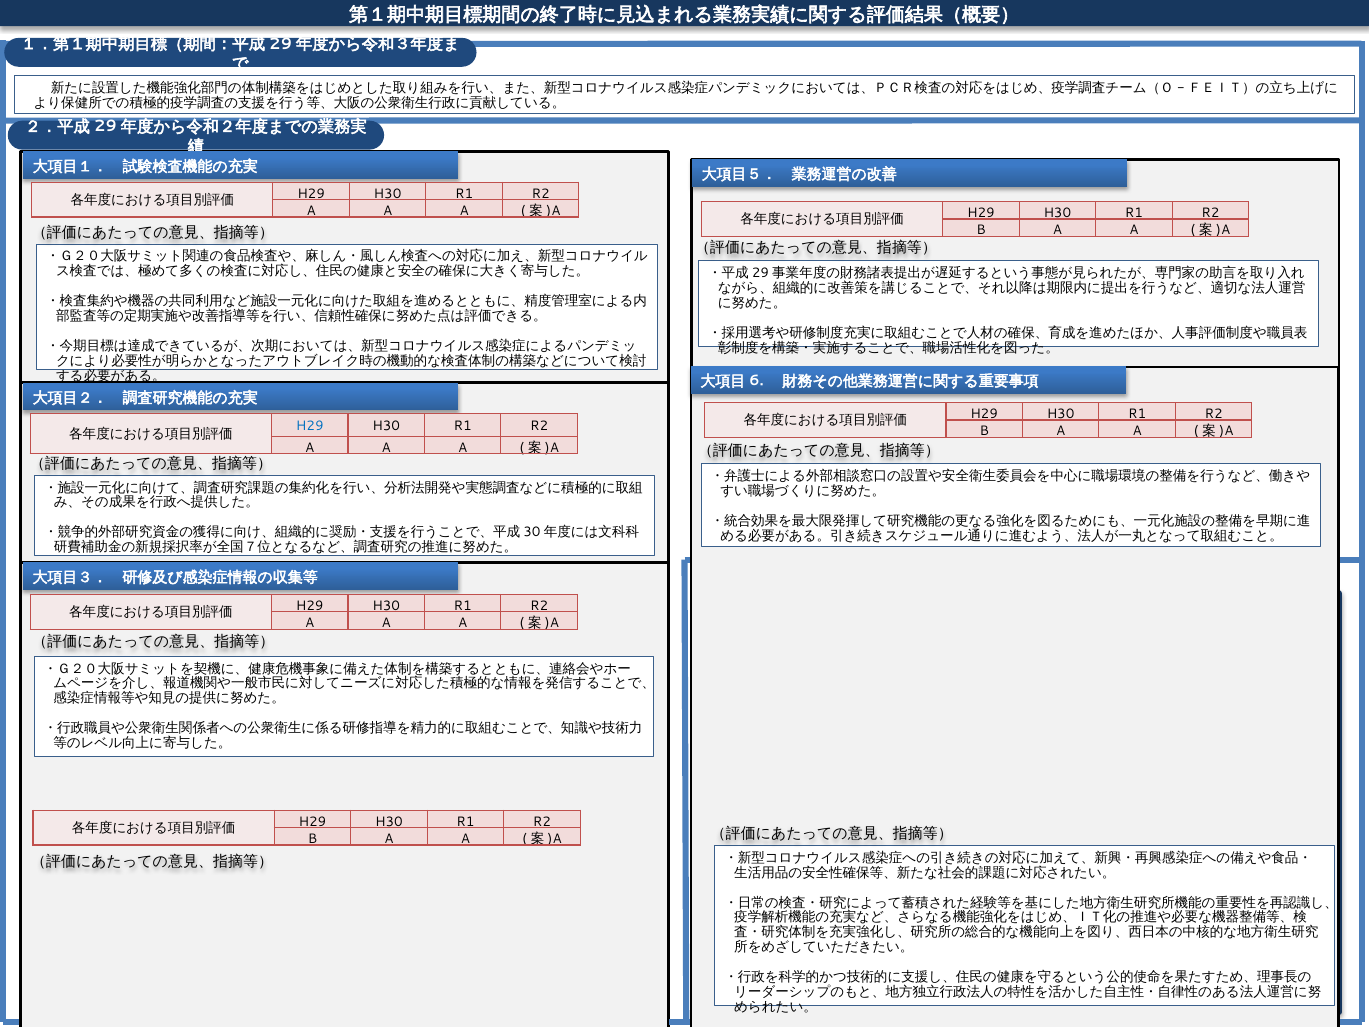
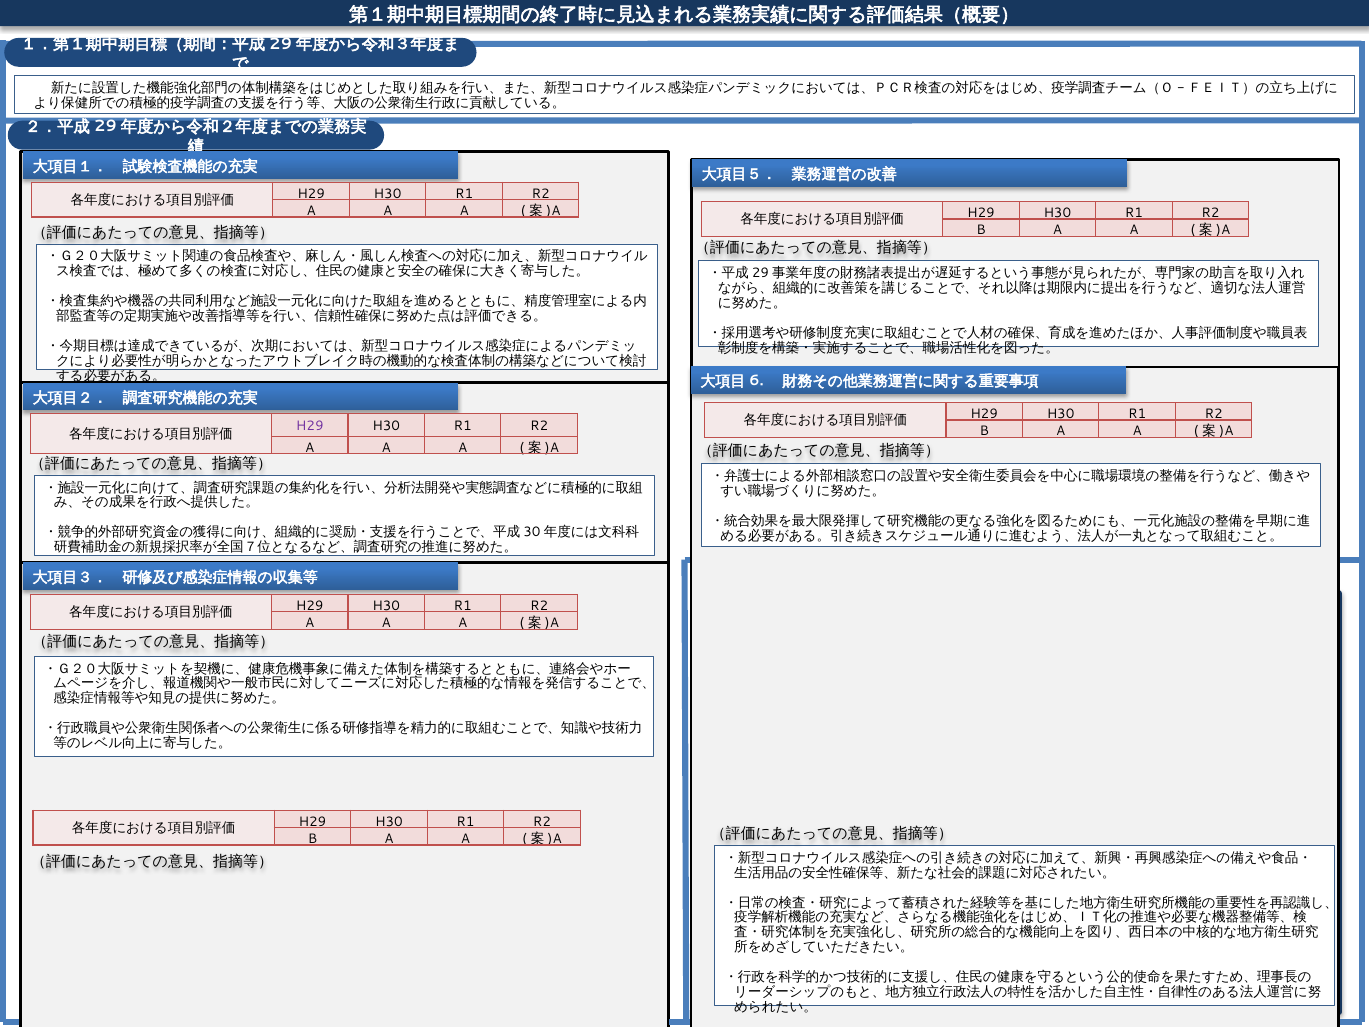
H29 at (310, 426) colour: blue -> purple
